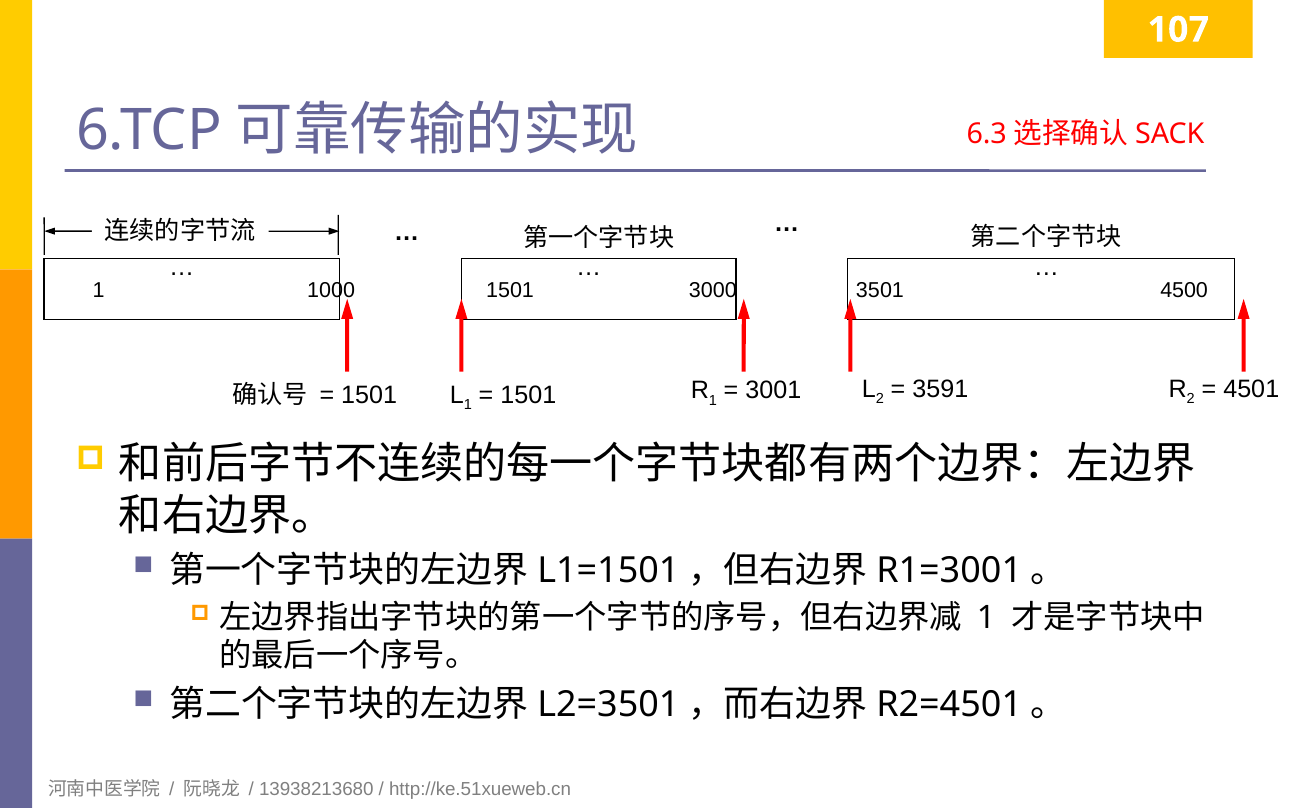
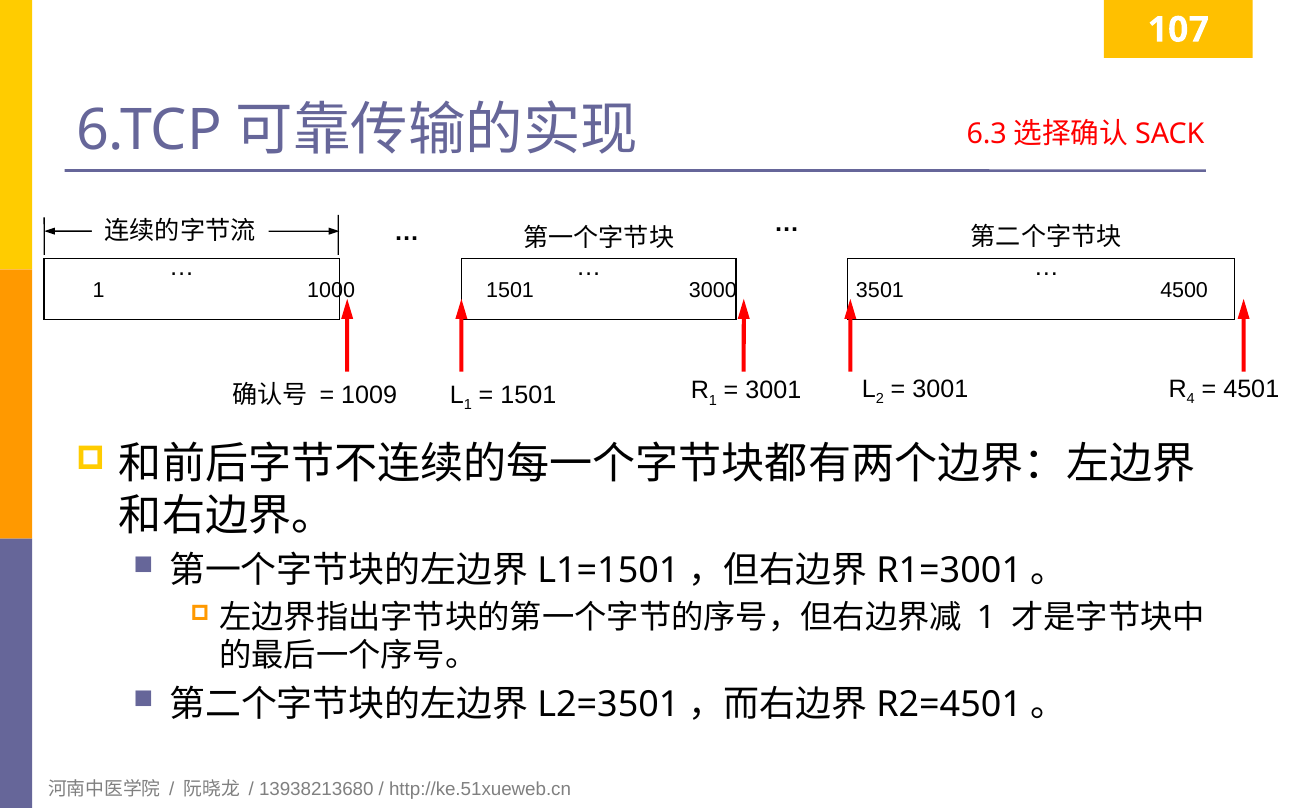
2 at (1191, 399): 2 -> 4
1501 at (369, 395): 1501 -> 1009
3591 at (940, 389): 3591 -> 3001
